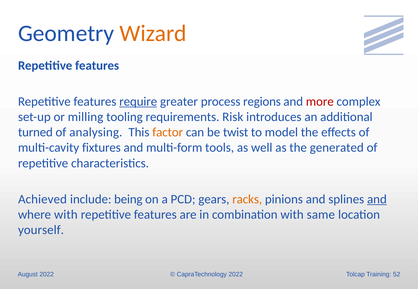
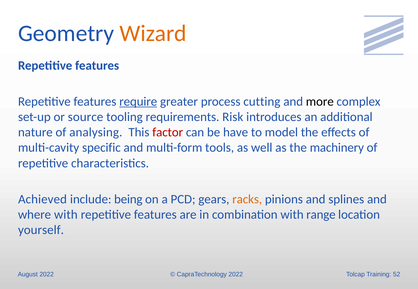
regions: regions -> cutting
more colour: red -> black
milling: milling -> source
turned: turned -> nature
factor colour: orange -> red
twist: twist -> have
fixtures: fixtures -> specific
generated: generated -> machinery
and at (377, 199) underline: present -> none
same: same -> range
